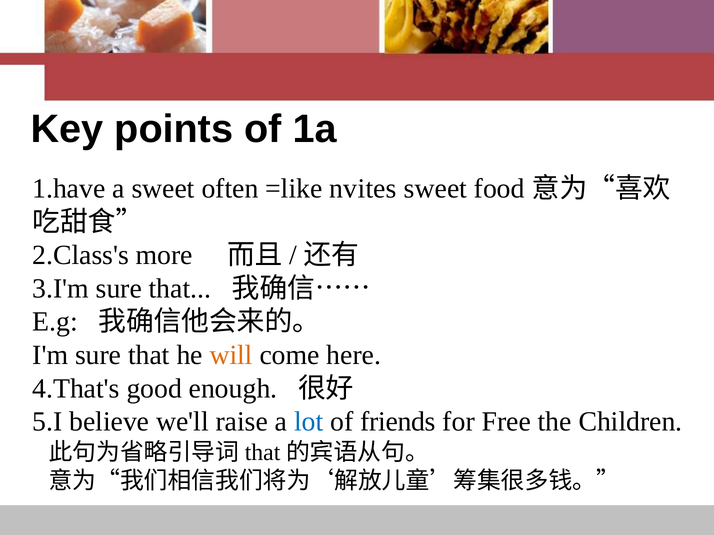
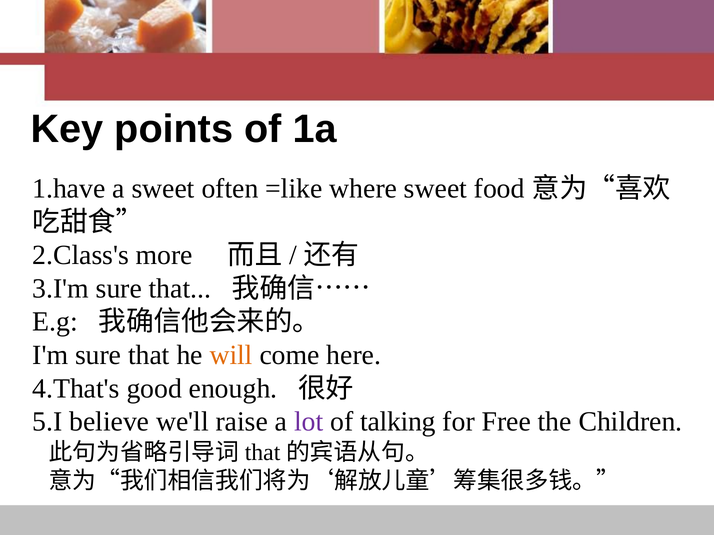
nvites: nvites -> where
lot colour: blue -> purple
friends: friends -> talking
